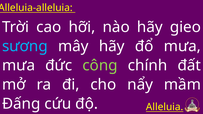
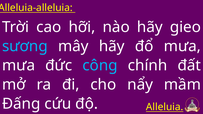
công colour: light green -> light blue
